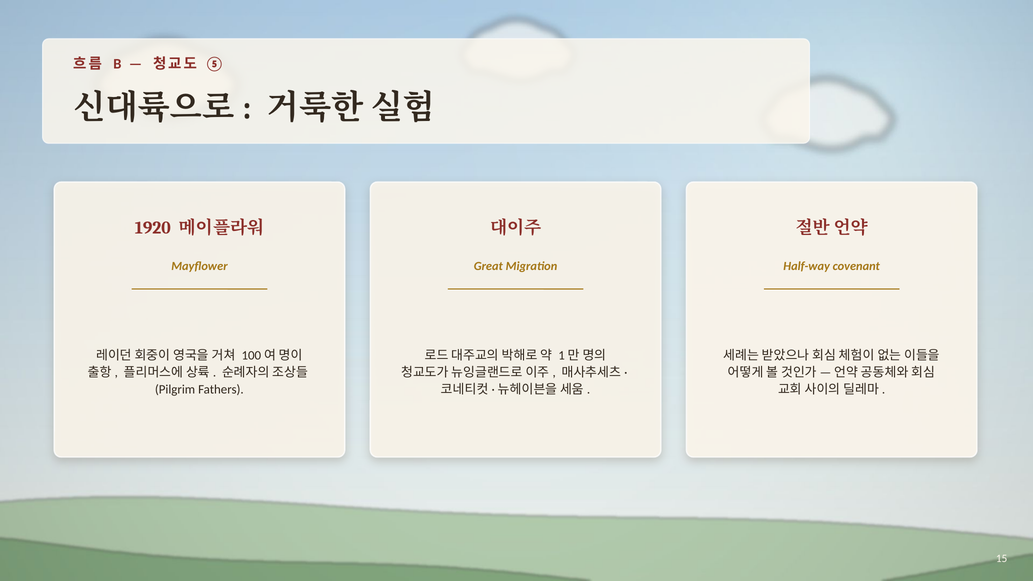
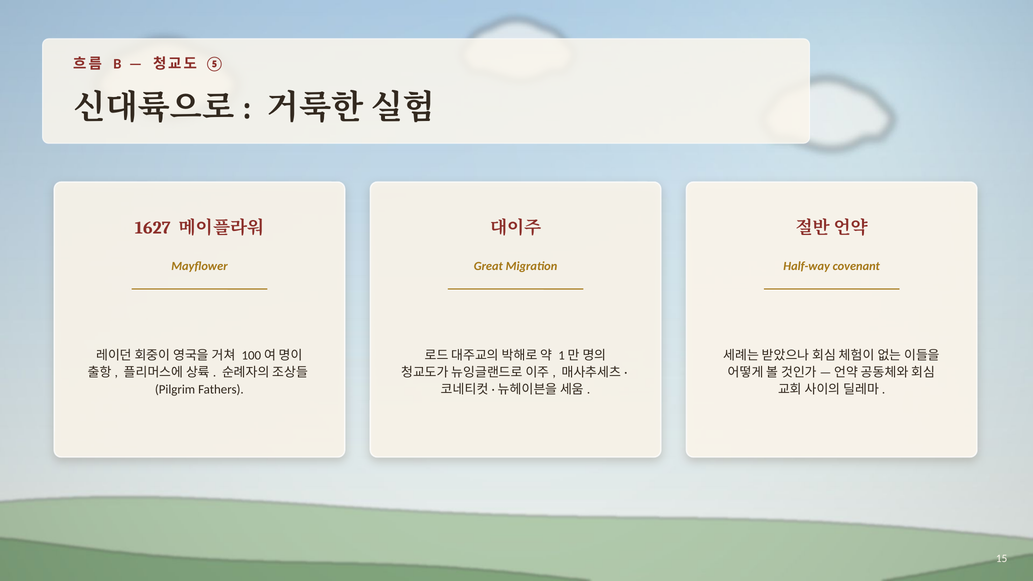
1920: 1920 -> 1627
